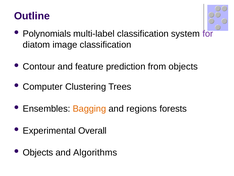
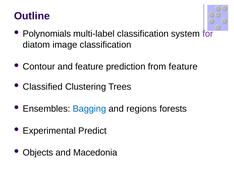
from objects: objects -> feature
Computer: Computer -> Classified
Bagging colour: orange -> blue
Overall: Overall -> Predict
Algorithms: Algorithms -> Macedonia
